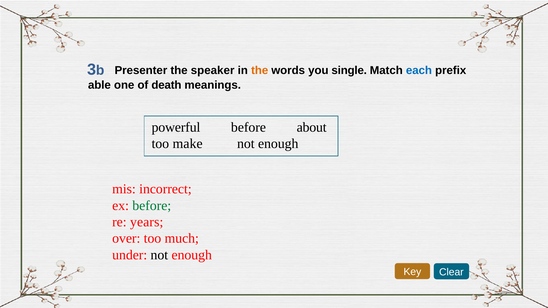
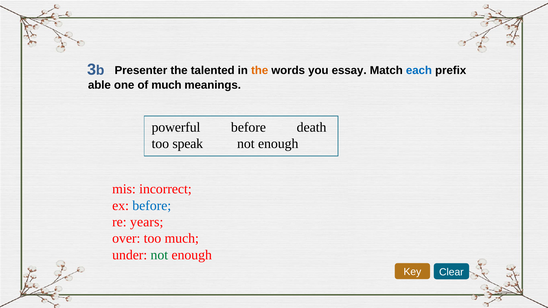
speaker: speaker -> talented
single: single -> essay
of death: death -> much
about: about -> death
make: make -> speak
before at (152, 206) colour: green -> blue
not at (159, 255) colour: black -> green
